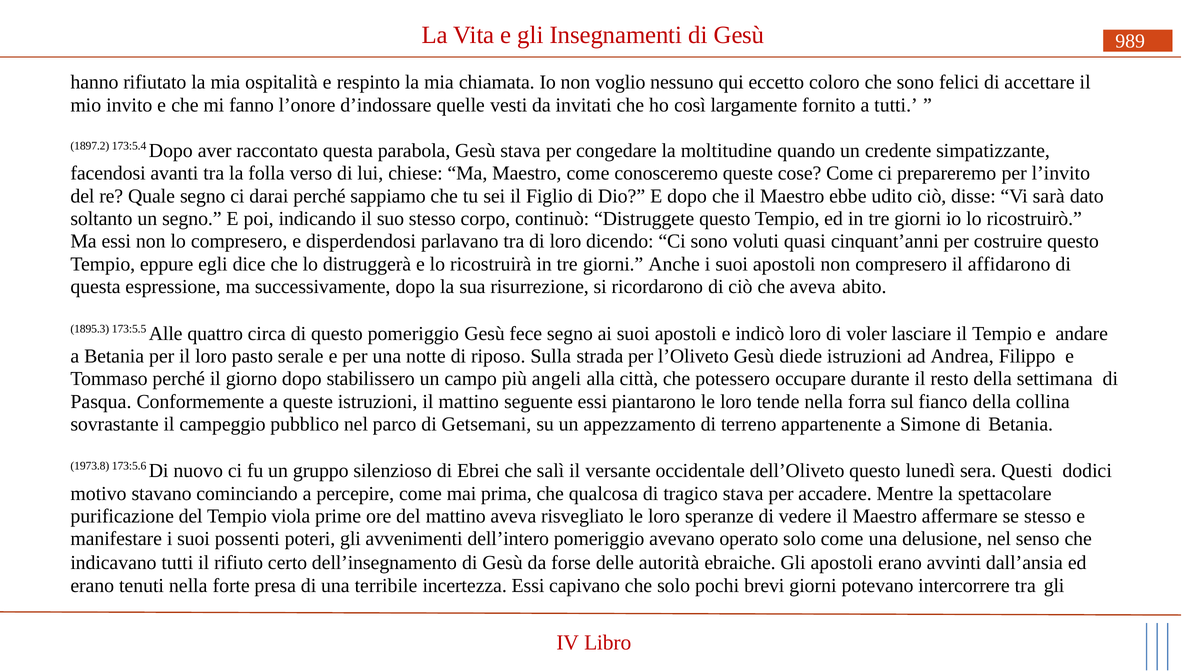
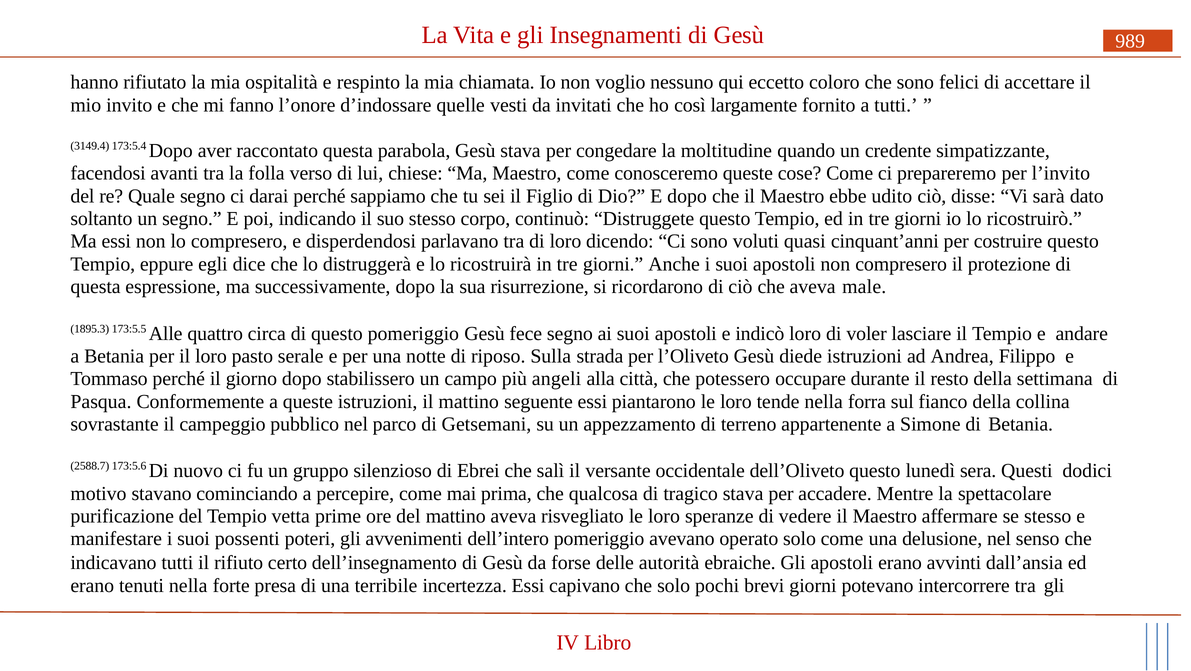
1897.2: 1897.2 -> 3149.4
affidarono: affidarono -> protezione
abito: abito -> male
1973.8: 1973.8 -> 2588.7
viola: viola -> vetta
